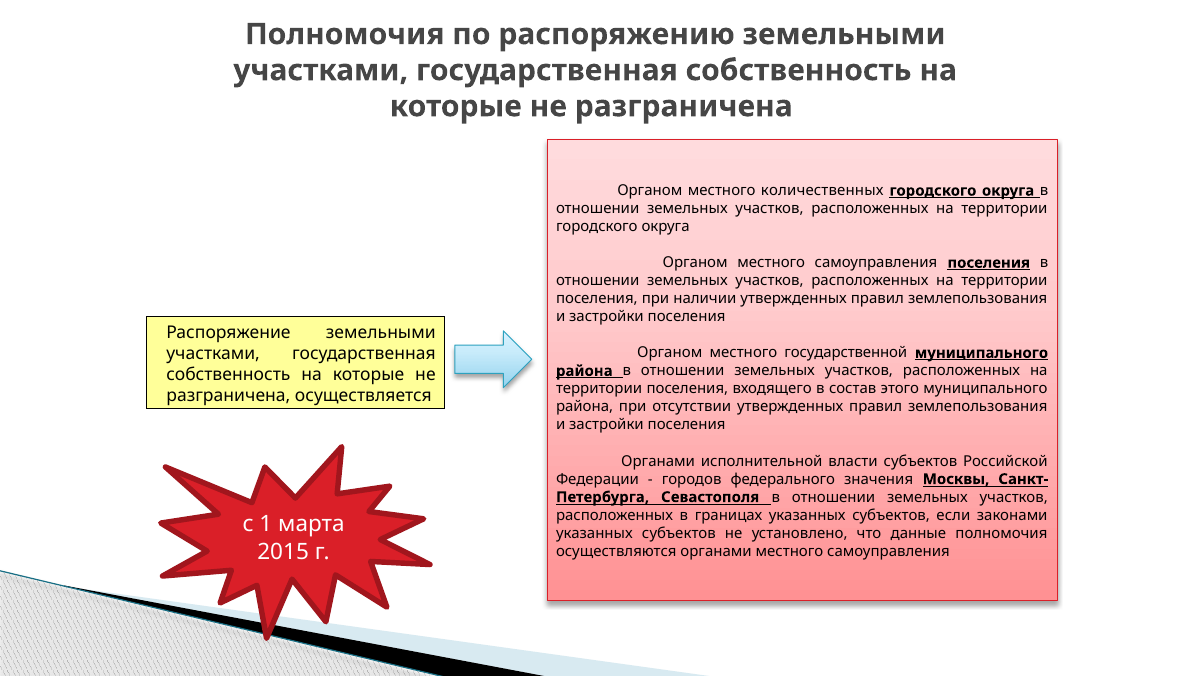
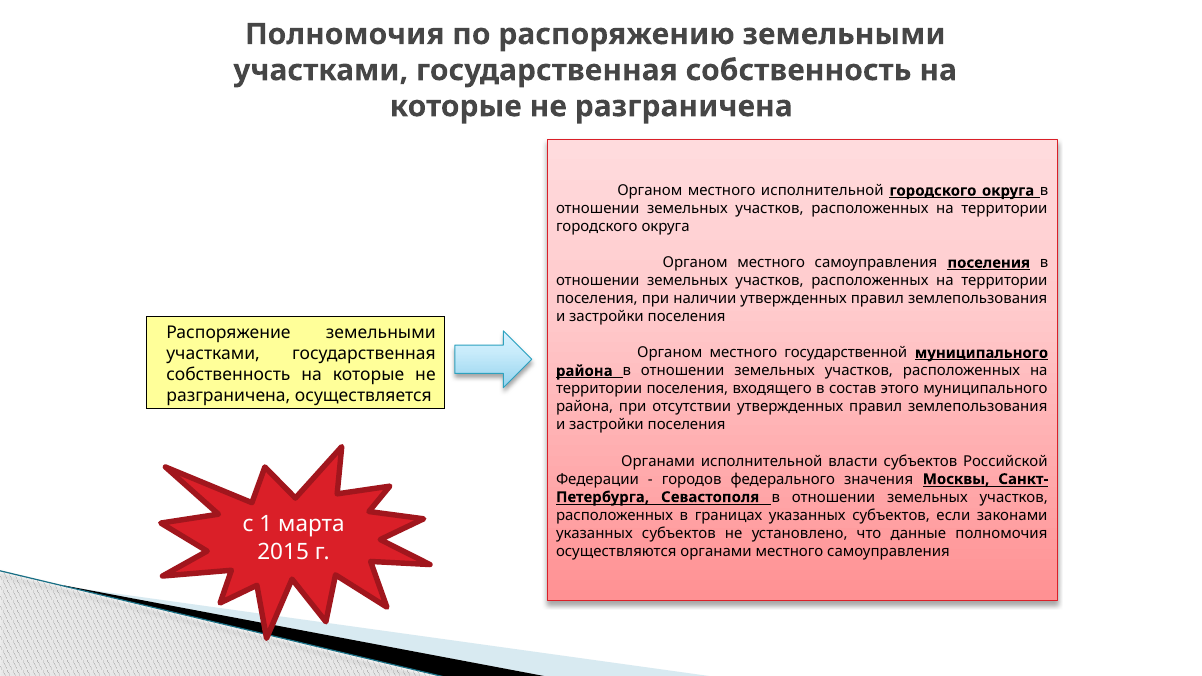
местного количественных: количественных -> исполнительной
